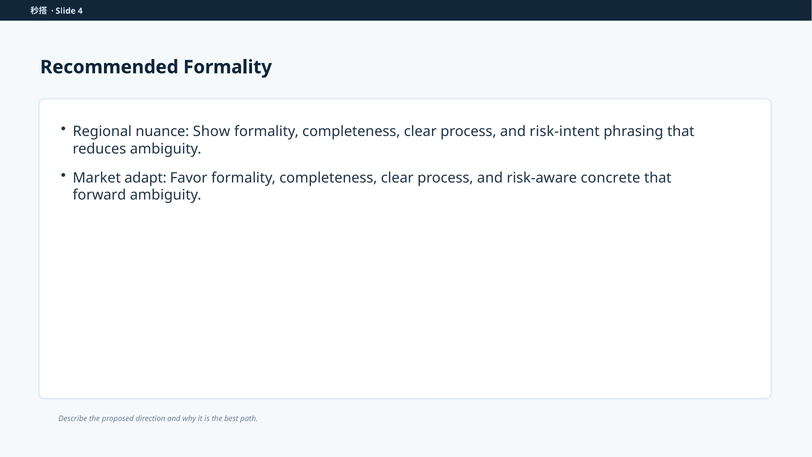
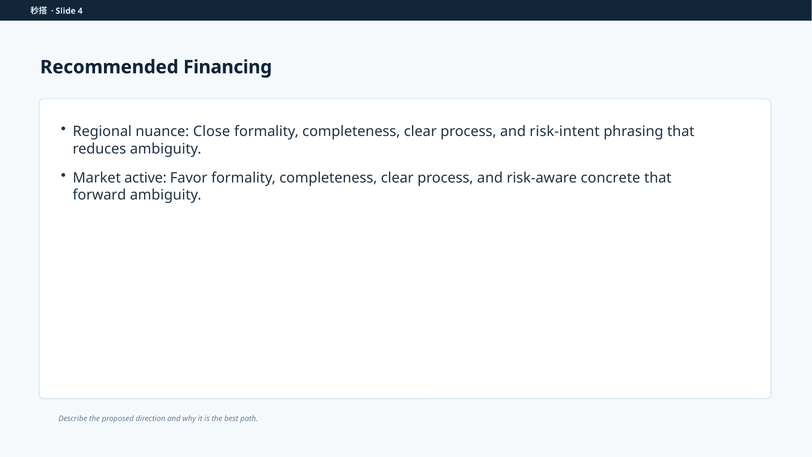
Recommended Formality: Formality -> Financing
Show: Show -> Close
adapt: adapt -> active
